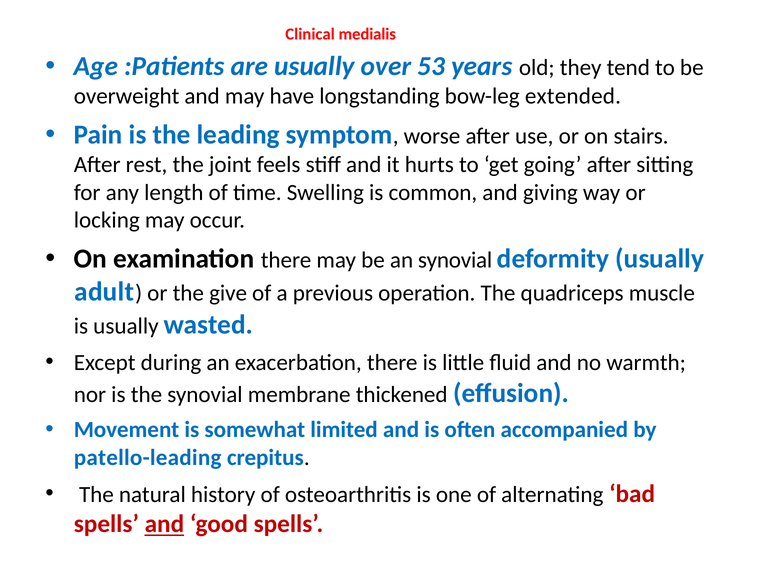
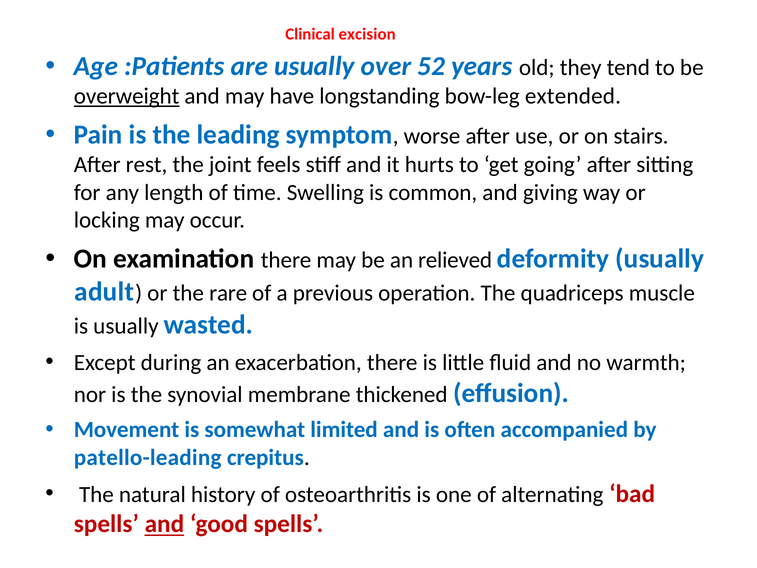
medialis: medialis -> excision
53: 53 -> 52
overweight underline: none -> present
an synovial: synovial -> relieved
give: give -> rare
